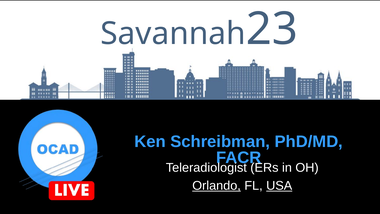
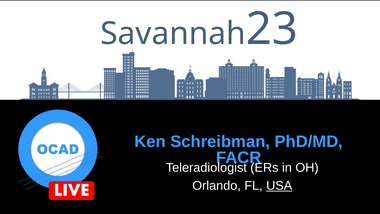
Orlando underline: present -> none
